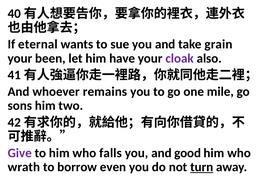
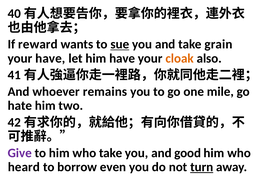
eternal: eternal -> reward
sue underline: none -> present
your been: been -> have
cloak colour: purple -> orange
sons: sons -> hate
who falls: falls -> take
wrath: wrath -> heard
